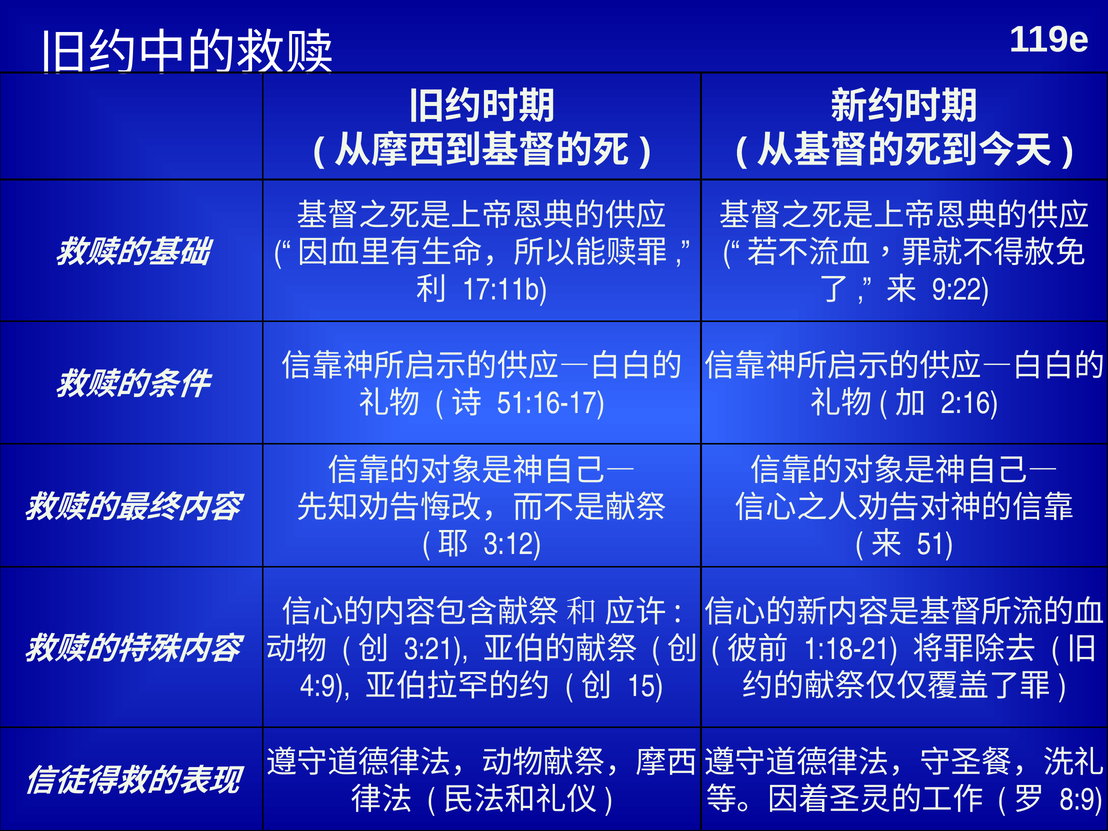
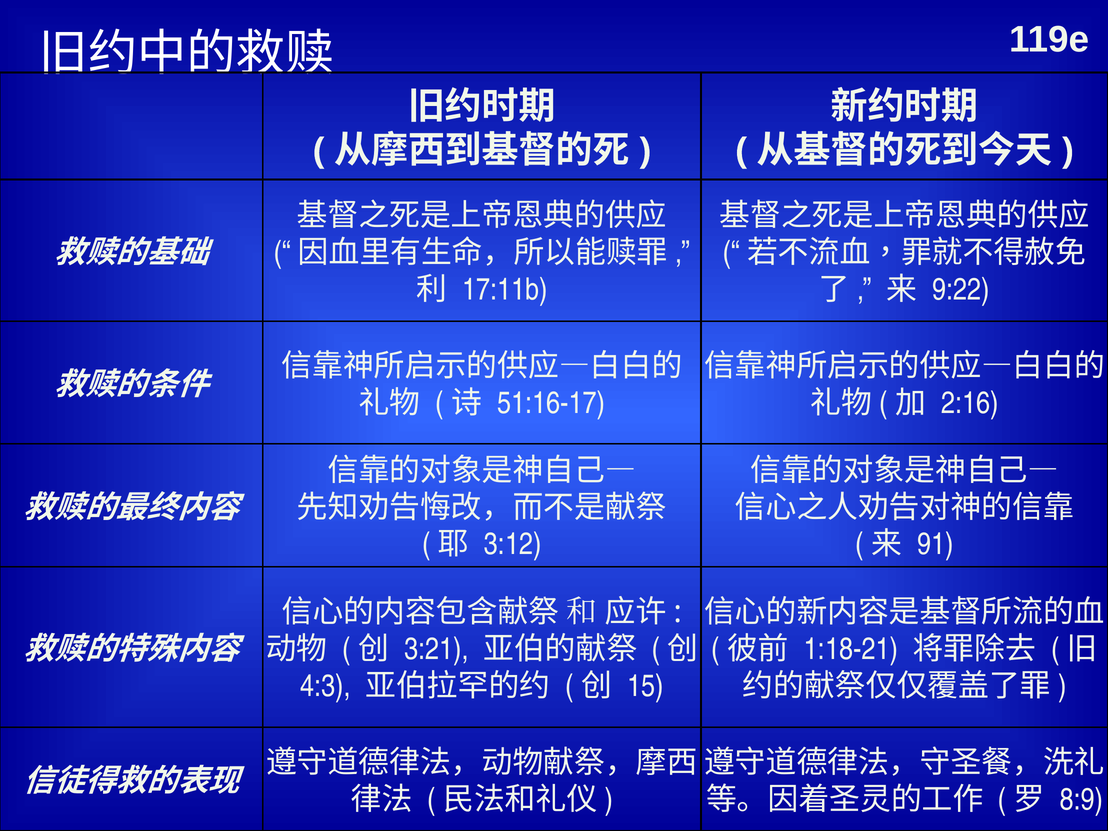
51: 51 -> 91
4:9: 4:9 -> 4:3
